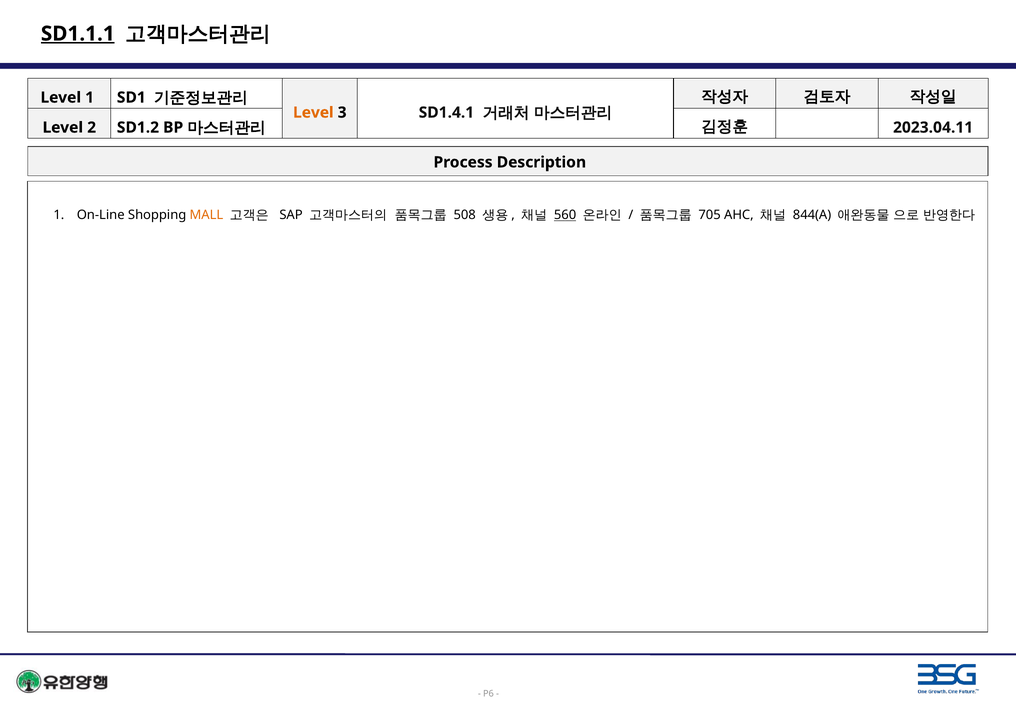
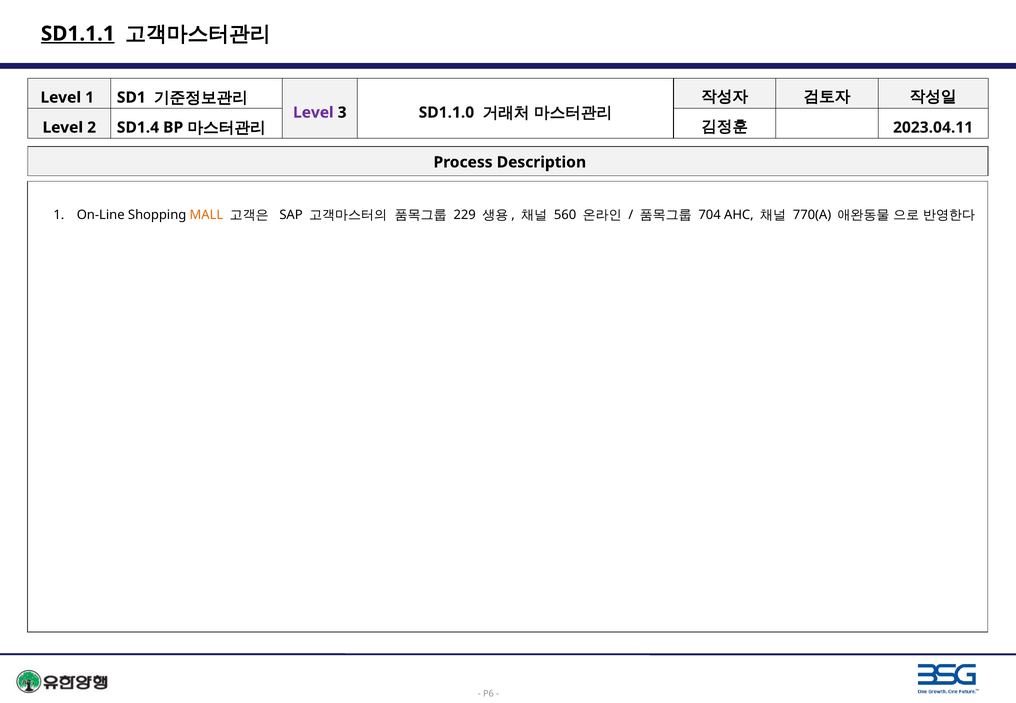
Level at (313, 113) colour: orange -> purple
SD1.4.1: SD1.4.1 -> SD1.1.0
SD1.2: SD1.2 -> SD1.4
508: 508 -> 229
560 underline: present -> none
705: 705 -> 704
844(A: 844(A -> 770(A
